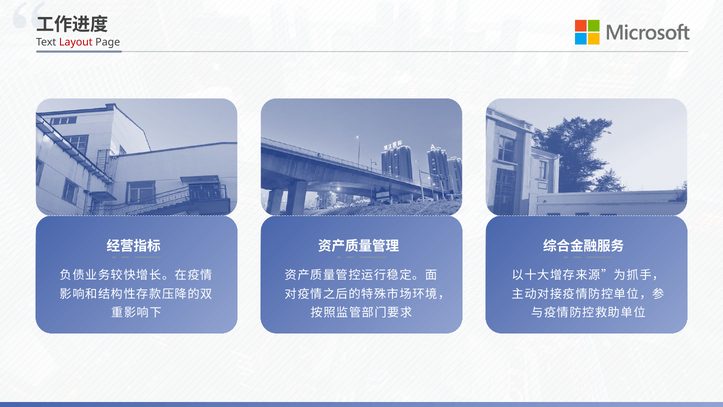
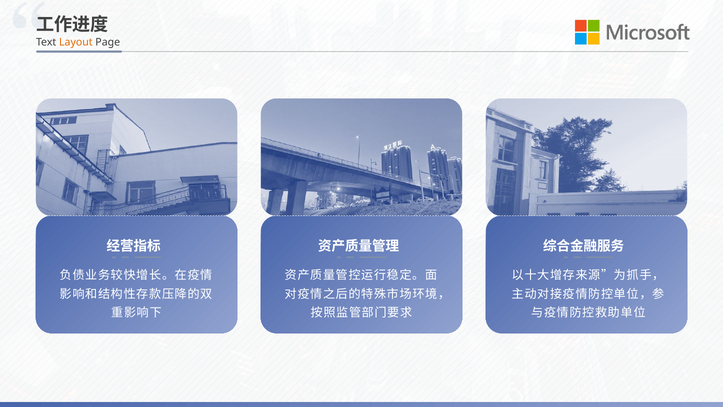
Layout colour: red -> orange
